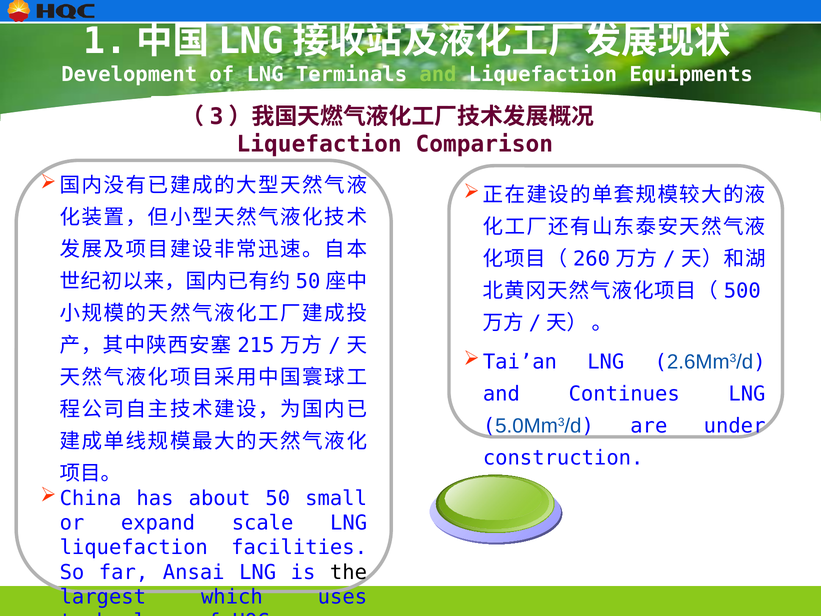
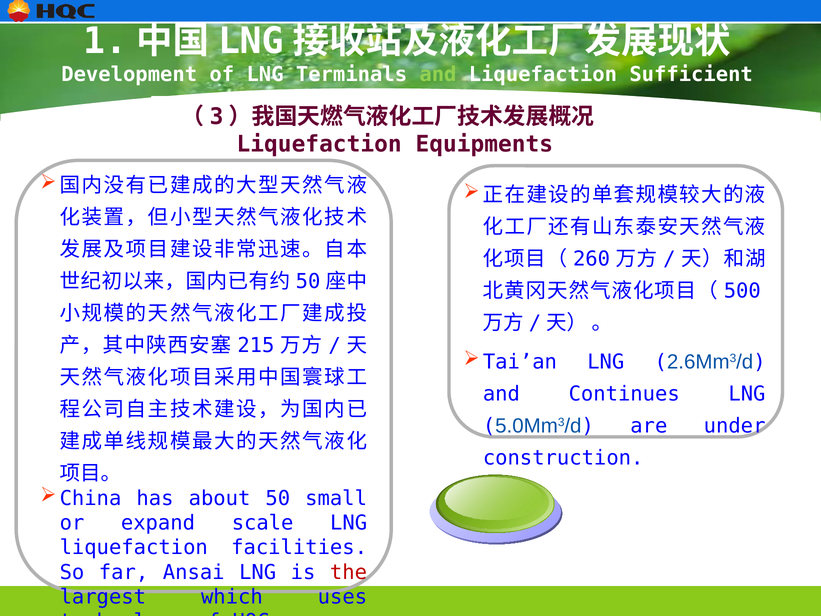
Equipments: Equipments -> Sufficient
Comparison: Comparison -> Equipments
the colour: black -> red
